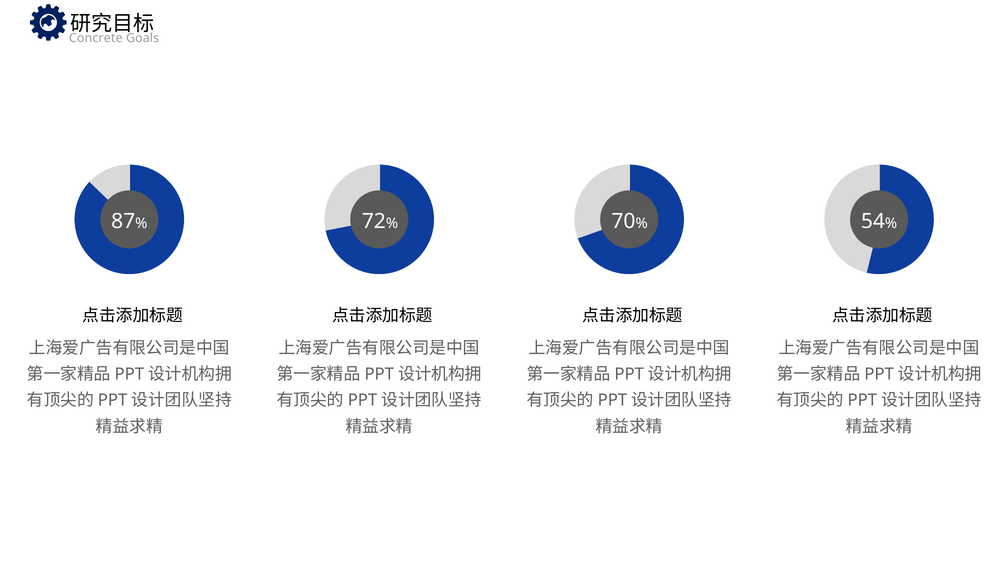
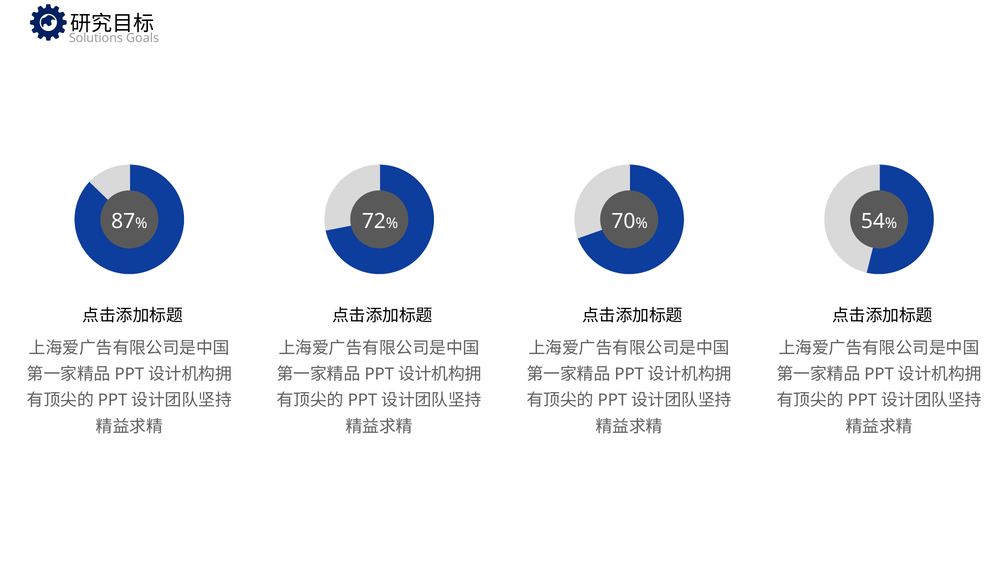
Concrete: Concrete -> Solutions
